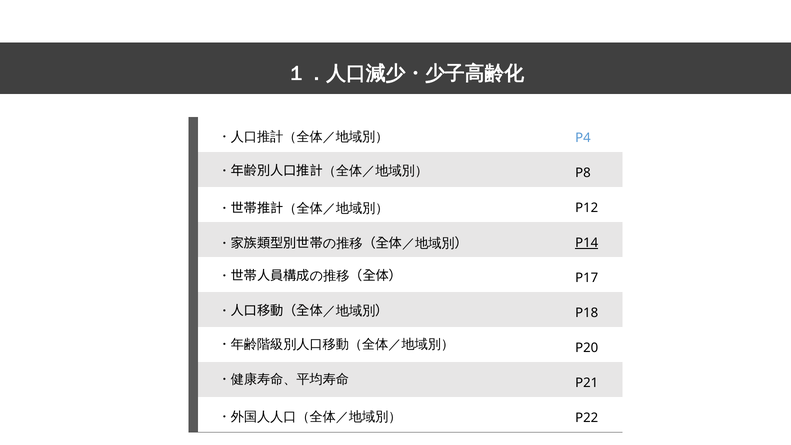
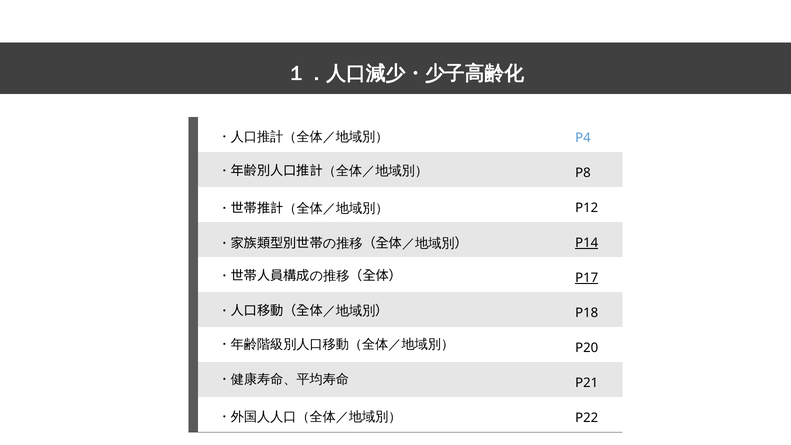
P17 underline: none -> present
